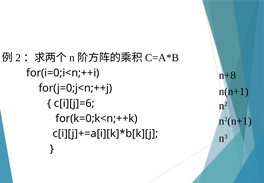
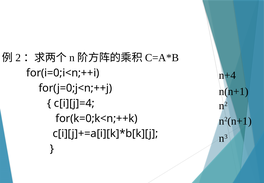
n+8: n+8 -> n+4
c[i][j]=6: c[i][j]=6 -> c[i][j]=4
